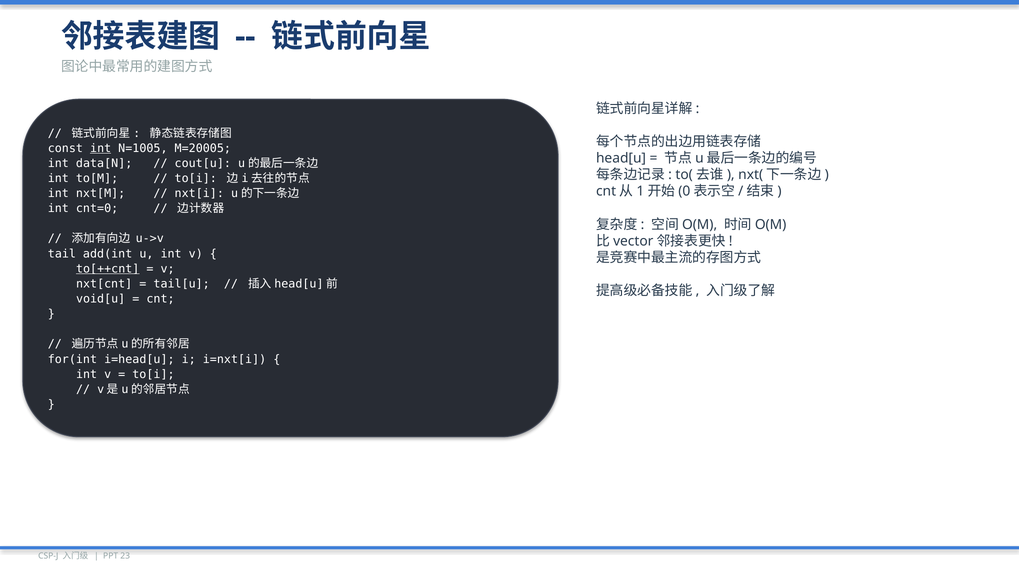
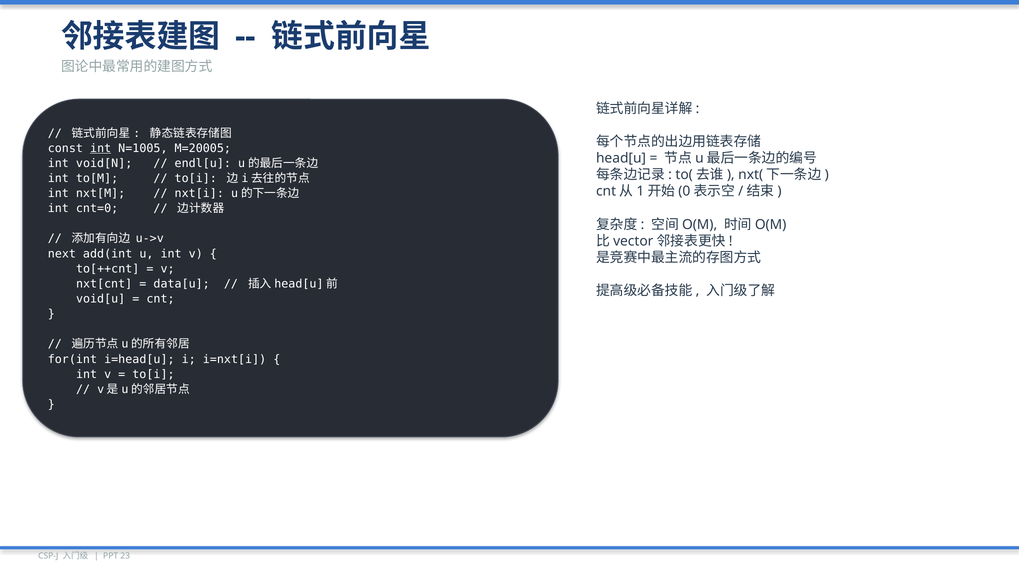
data[N: data[N -> void[N
cout[u: cout[u -> endl[u
tail: tail -> next
to[++cnt underline: present -> none
tail[u: tail[u -> data[u
